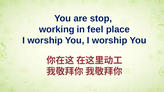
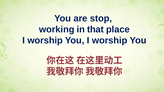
feel: feel -> that
